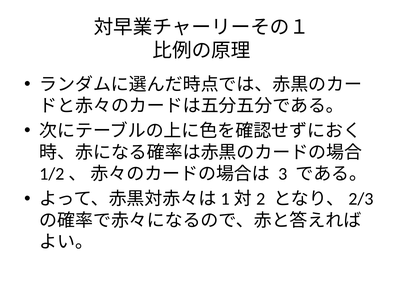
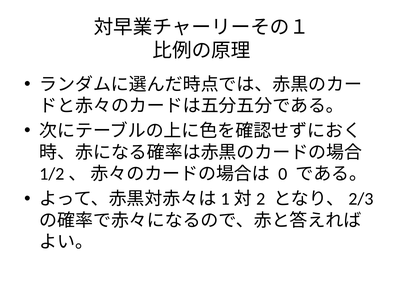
3: 3 -> 0
